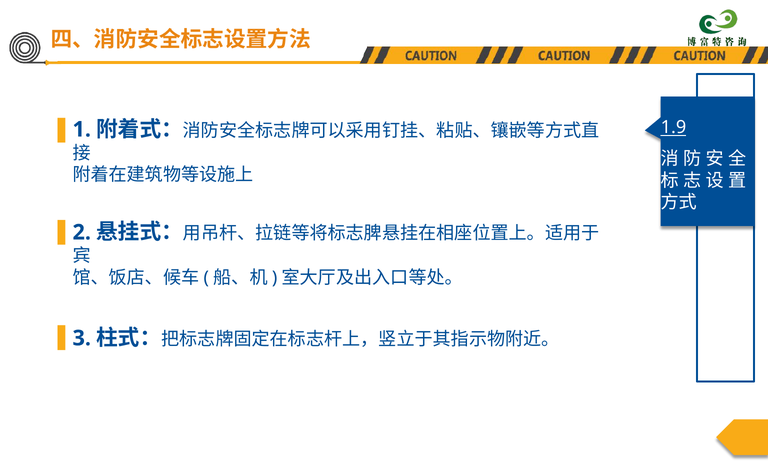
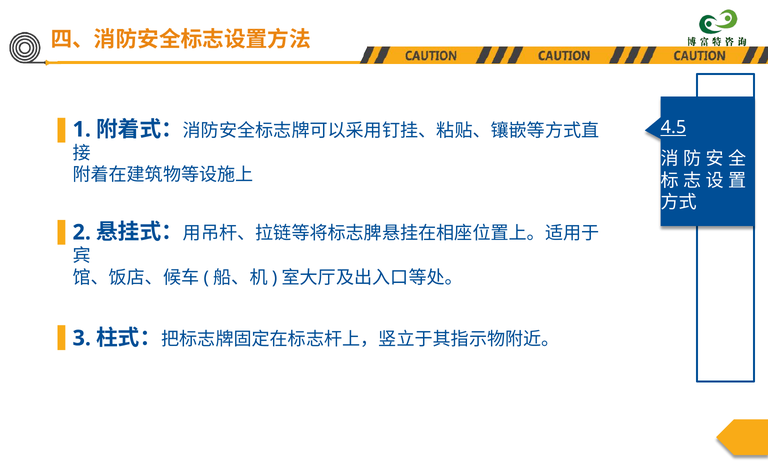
1.9: 1.9 -> 4.5
